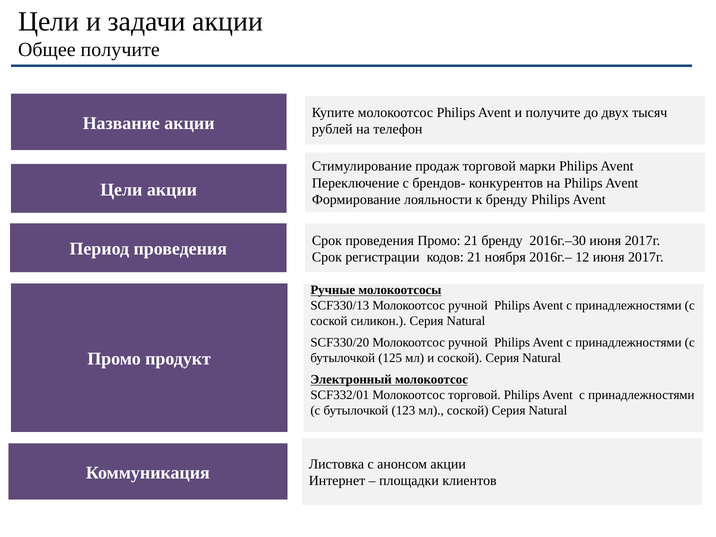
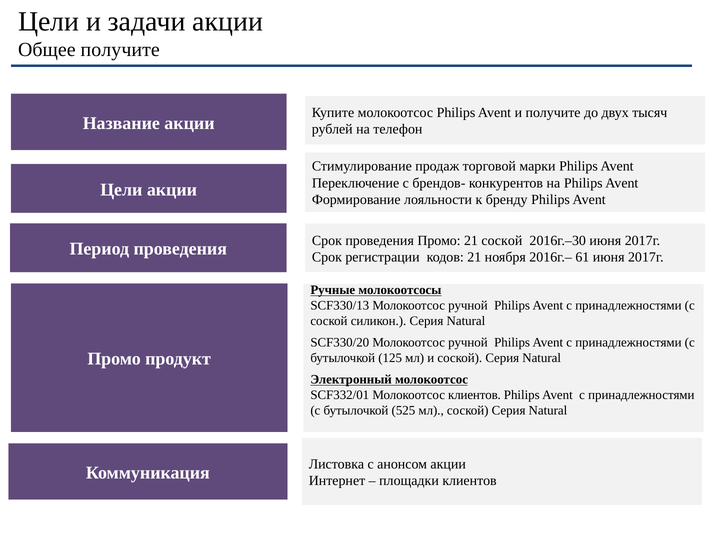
21 бренду: бренду -> соской
12: 12 -> 61
Молокоотсос торговой: торговой -> клиентов
123: 123 -> 525
